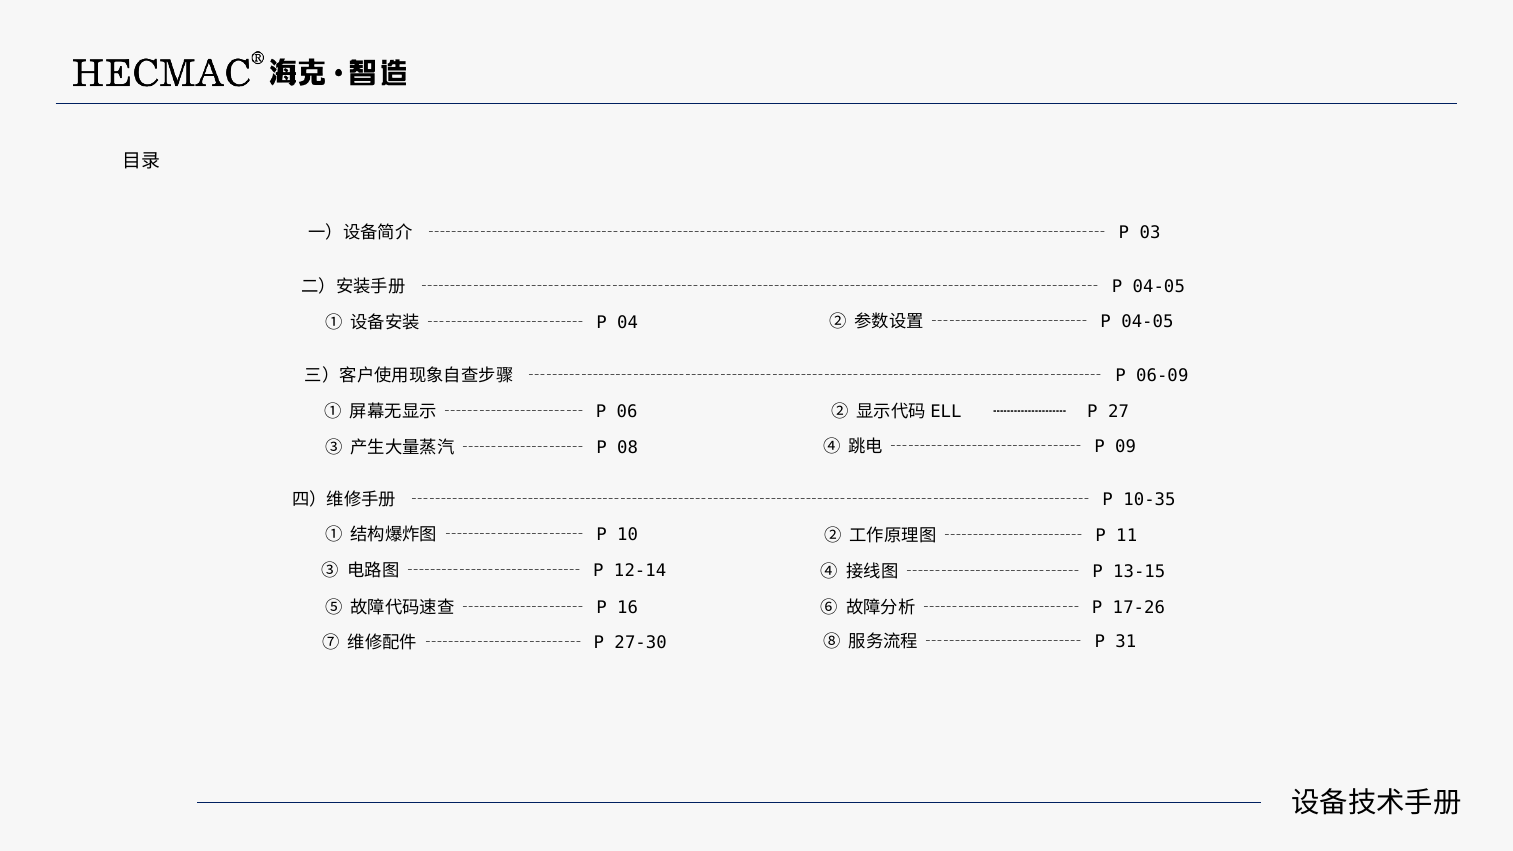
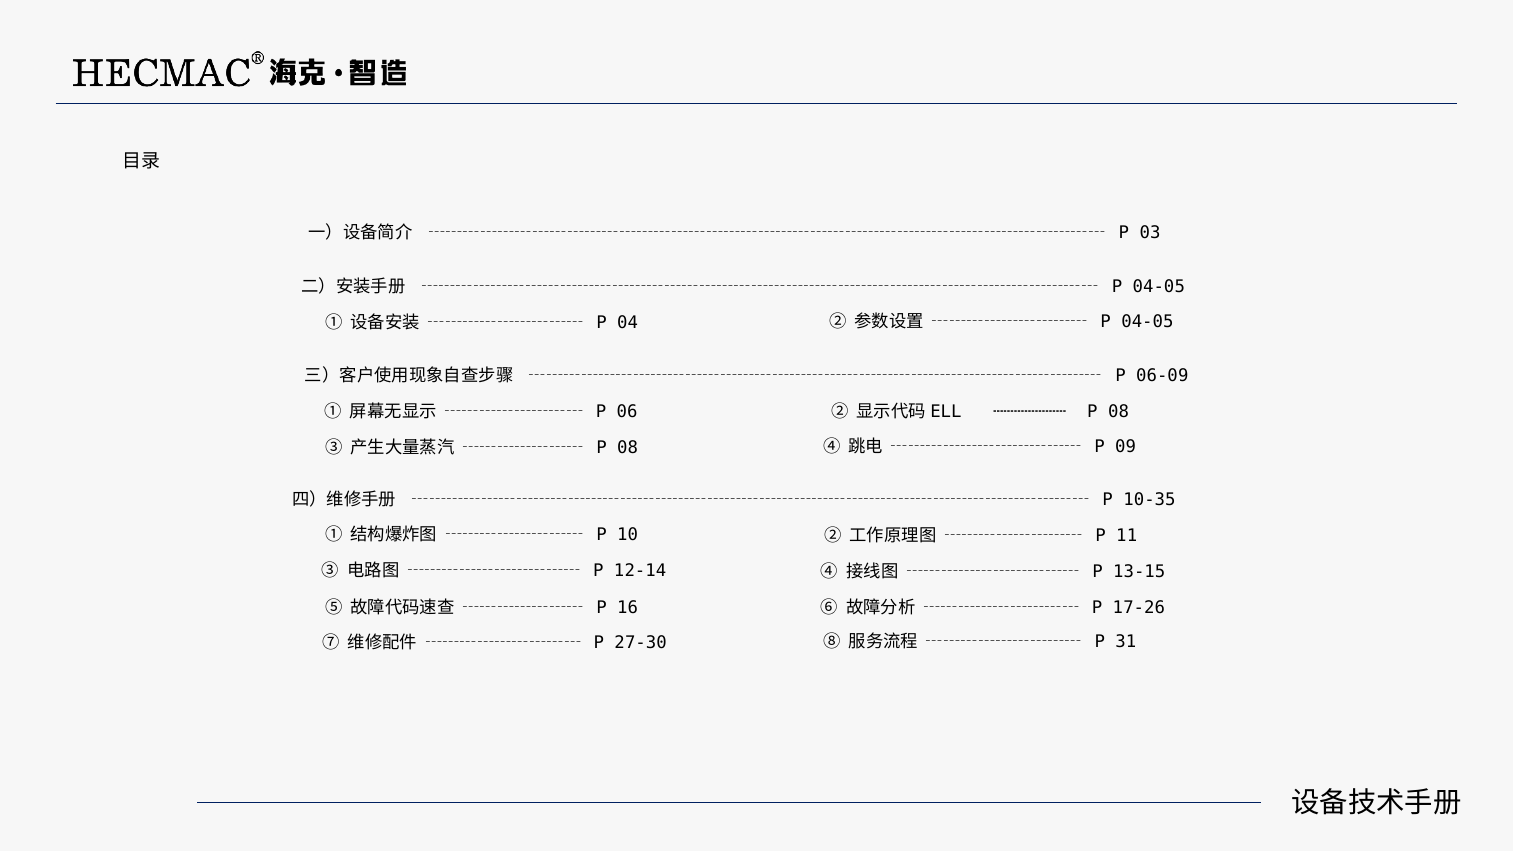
27 at (1119, 412): 27 -> 08
